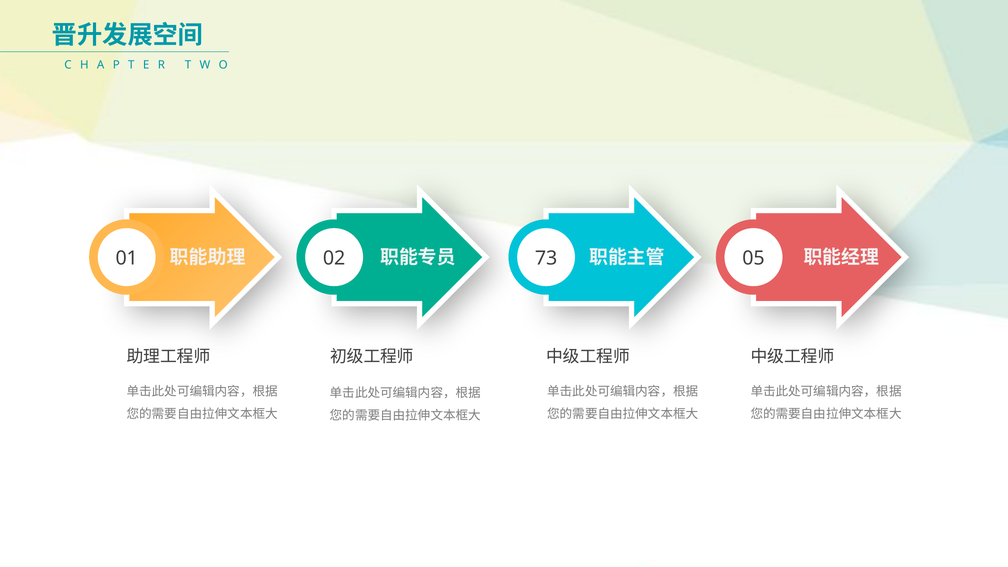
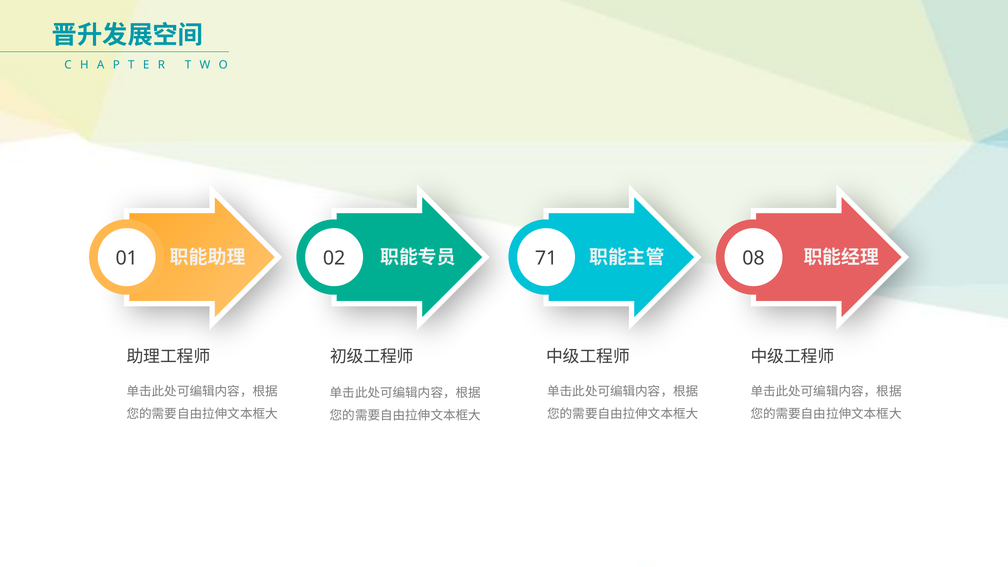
73: 73 -> 71
05: 05 -> 08
